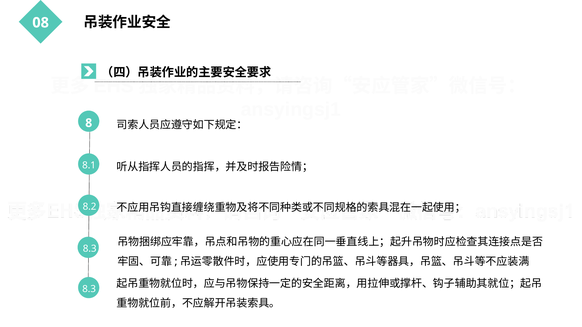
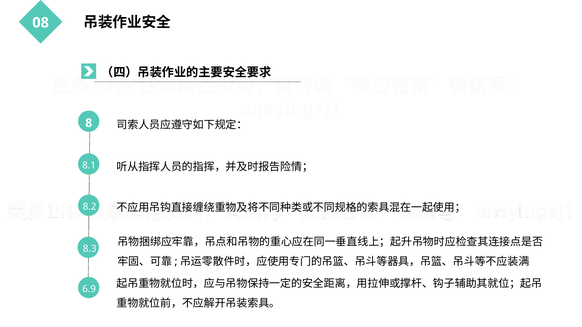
8.3 at (89, 289): 8.3 -> 6.9
